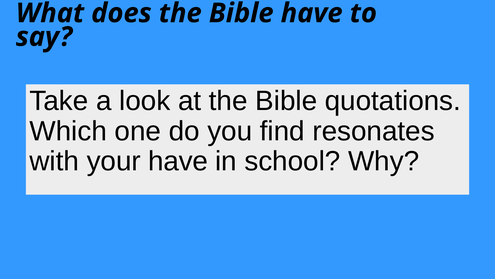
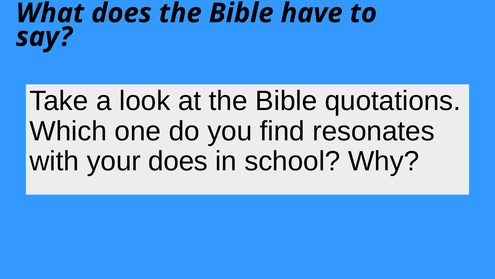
your have: have -> does
